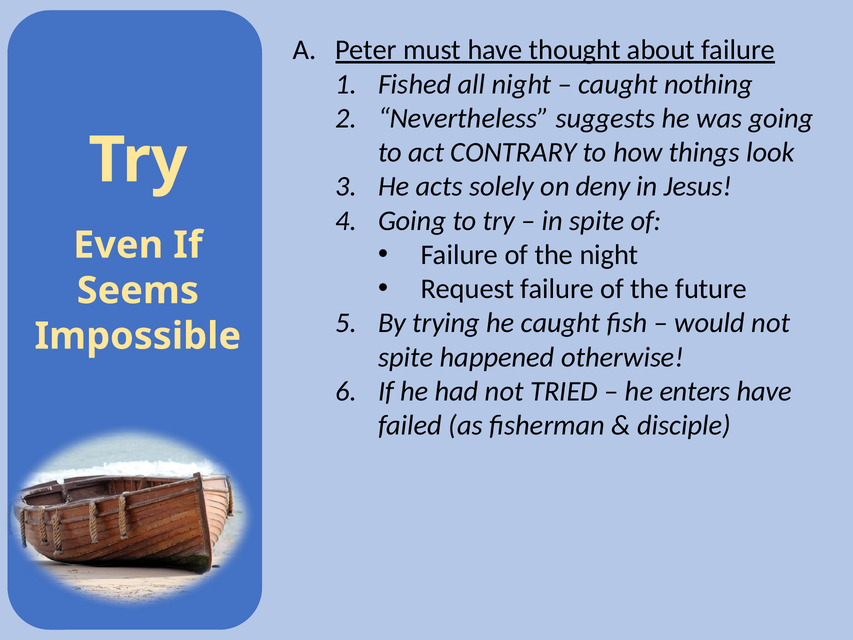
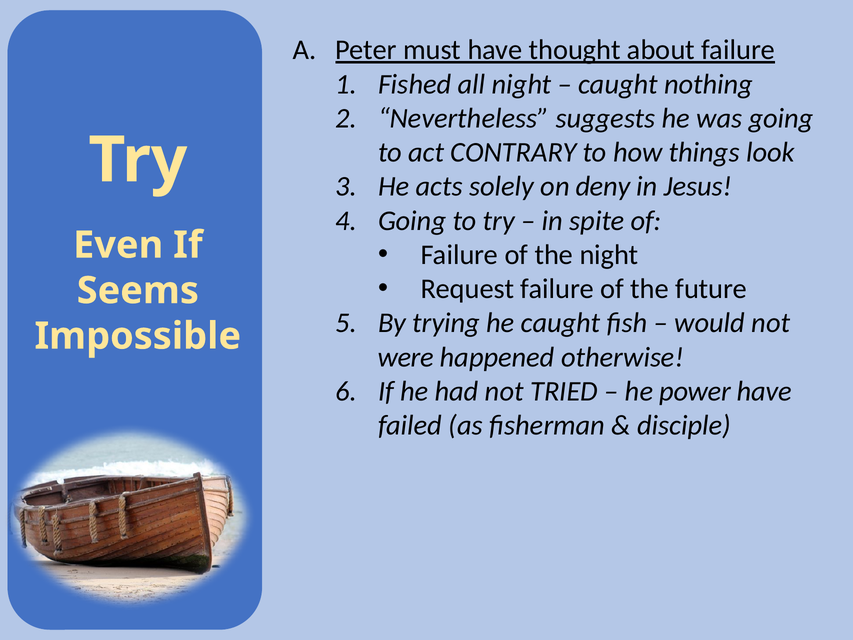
spite at (406, 357): spite -> were
enters: enters -> power
